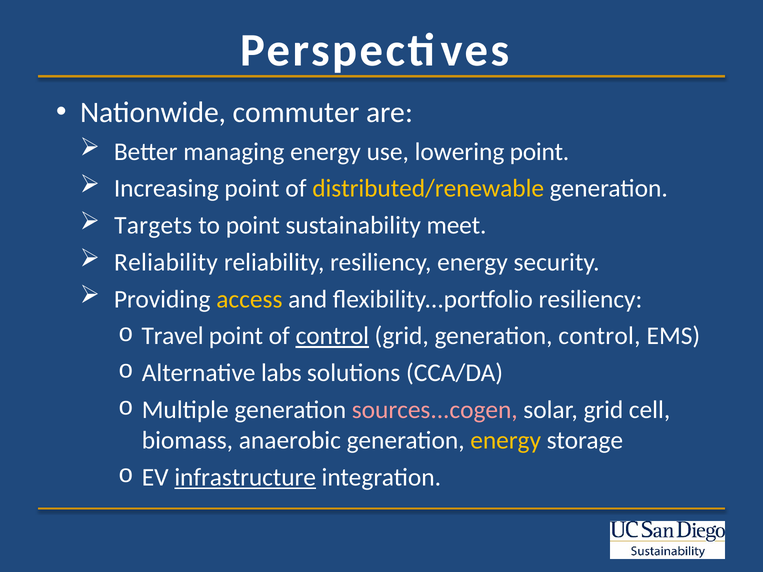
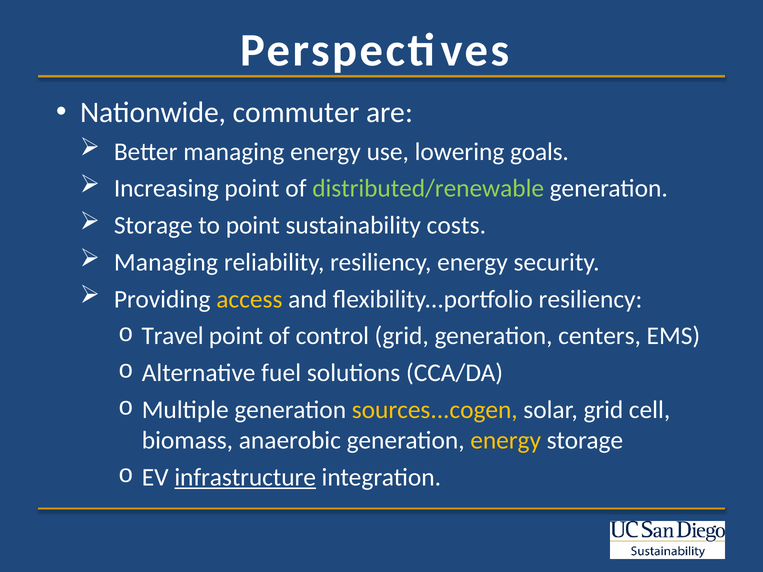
lowering point: point -> goals
distributed/renewable colour: yellow -> light green
Targets at (153, 226): Targets -> Storage
meet: meet -> costs
Reliability at (166, 262): Reliability -> Managing
control at (332, 336) underline: present -> none
generation control: control -> centers
labs: labs -> fuel
sources...cogen colour: pink -> yellow
